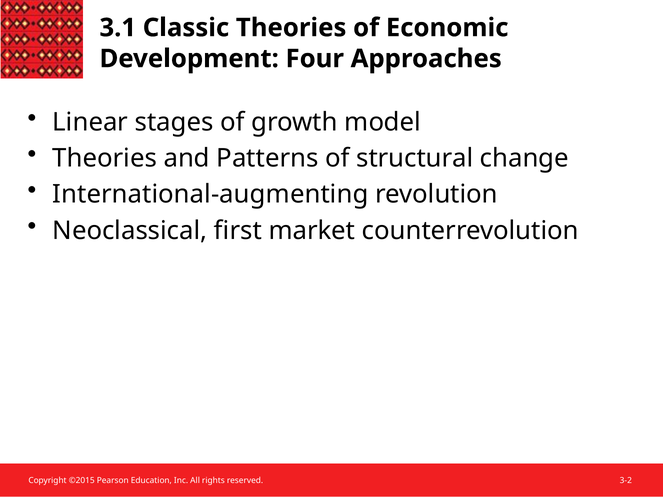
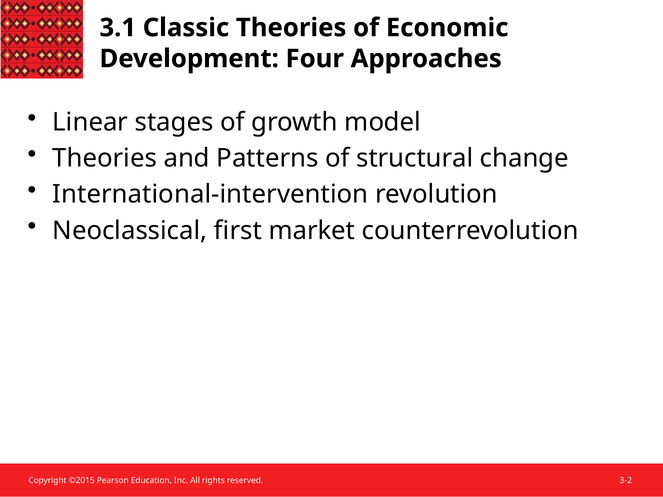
International-augmenting: International-augmenting -> International-intervention
